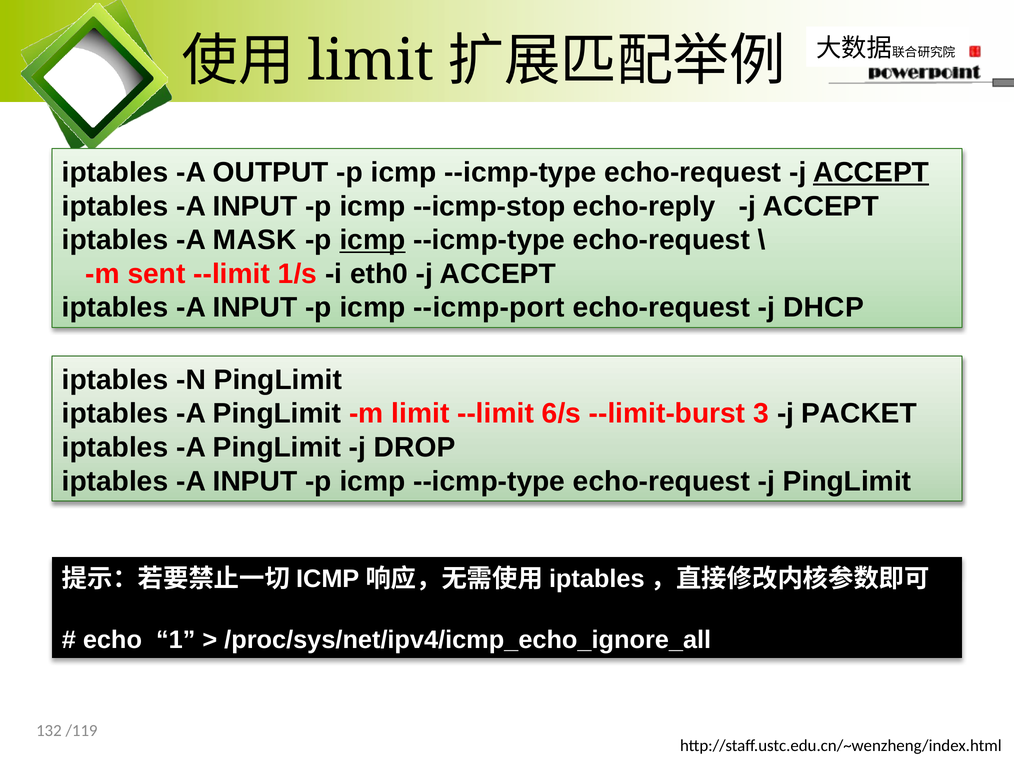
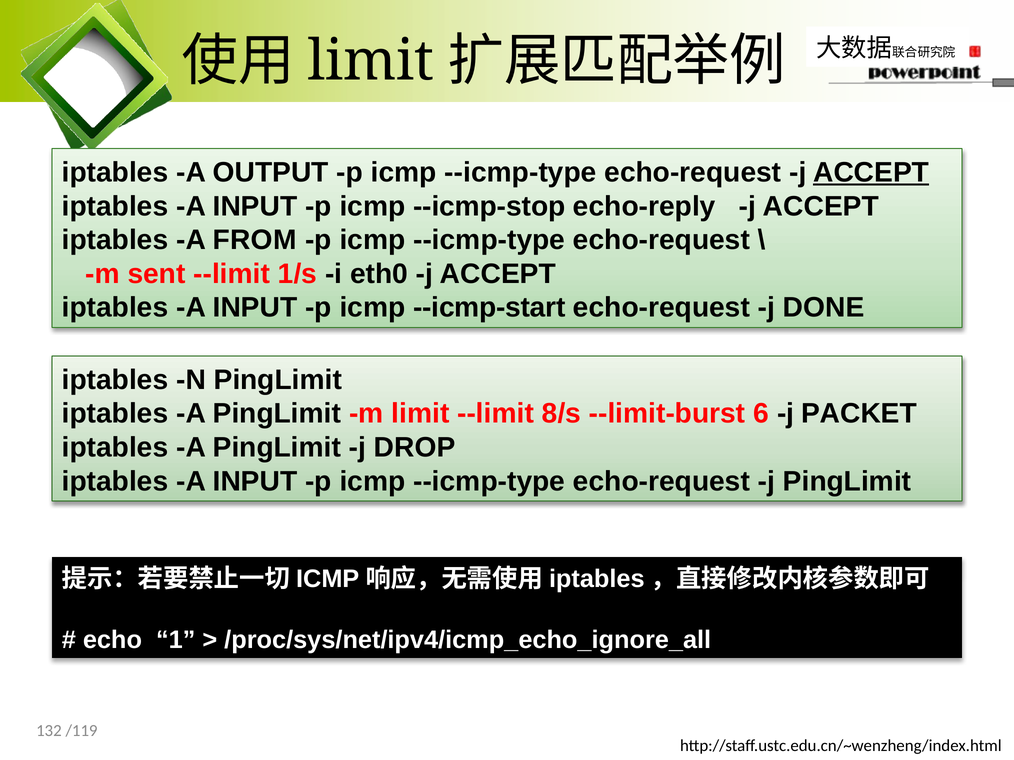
MASK: MASK -> FROM
icmp at (372, 240) underline: present -> none
--icmp-port: --icmp-port -> --icmp-start
DHCP: DHCP -> DONE
6/s: 6/s -> 8/s
3: 3 -> 6
